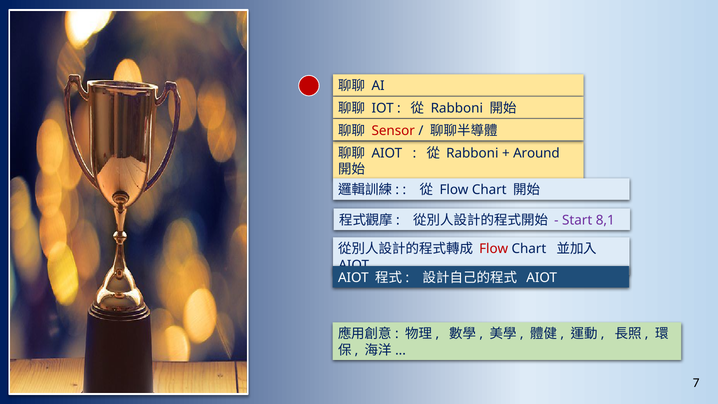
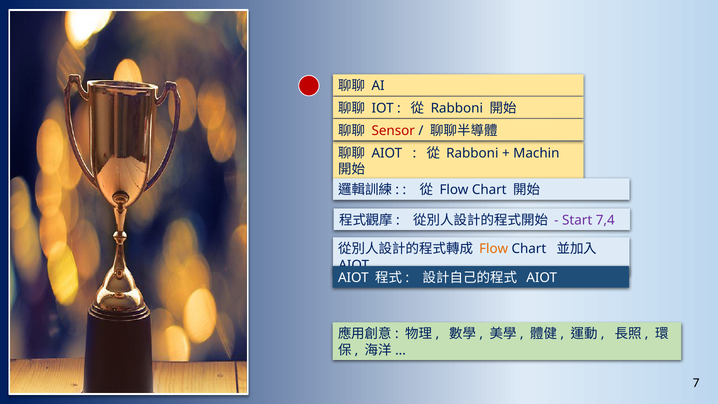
Around: Around -> Machin
8,1: 8,1 -> 7,4
Flow at (494, 249) colour: red -> orange
